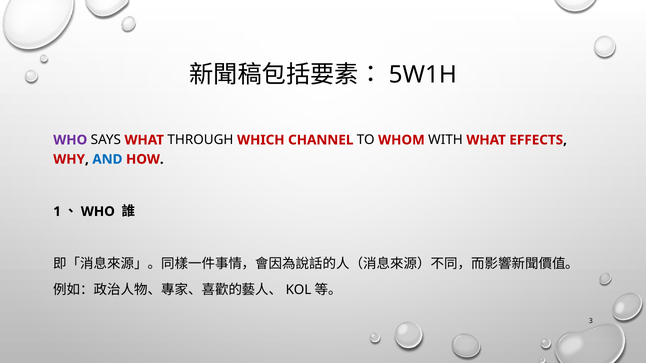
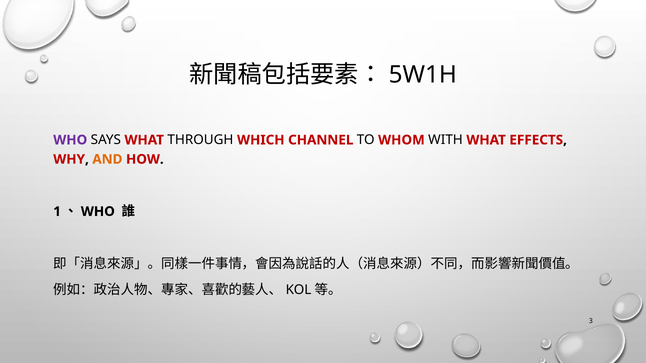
AND colour: blue -> orange
